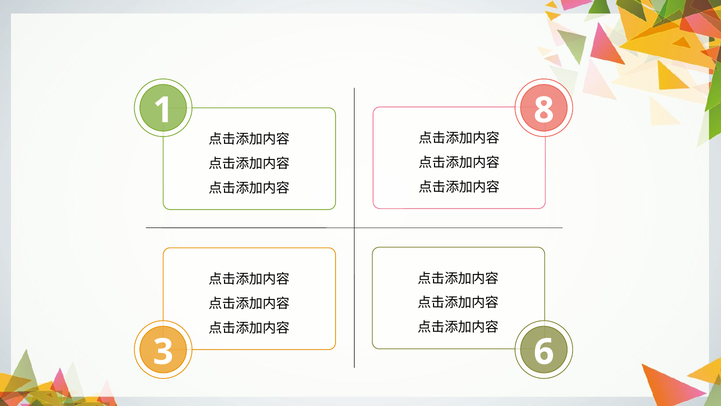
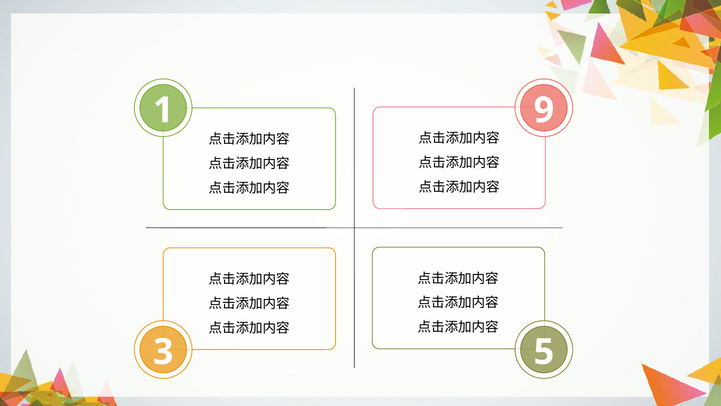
8: 8 -> 9
6: 6 -> 5
